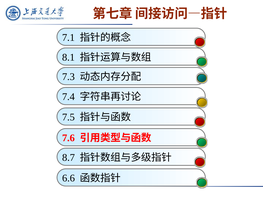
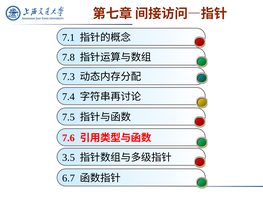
8.1: 8.1 -> 7.8
8.7: 8.7 -> 3.5
6.6: 6.6 -> 6.7
